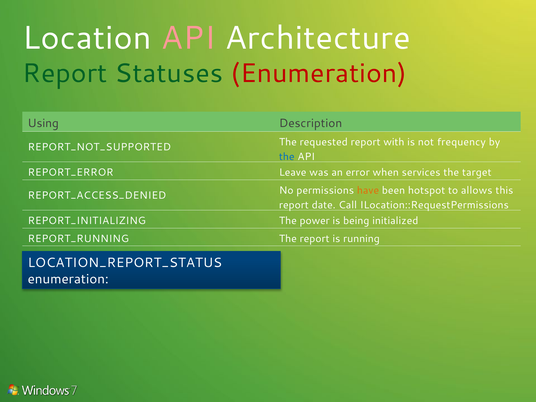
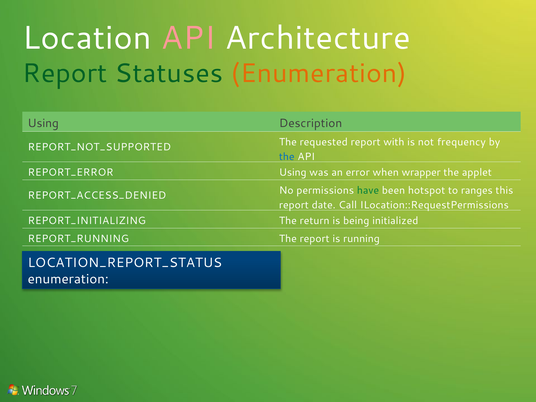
Enumeration at (319, 73) colour: red -> orange
Leave at (293, 172): Leave -> Using
services: services -> wrapper
target: target -> applet
have colour: orange -> green
allows: allows -> ranges
power: power -> return
